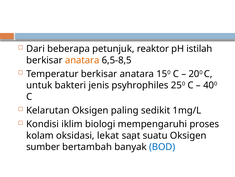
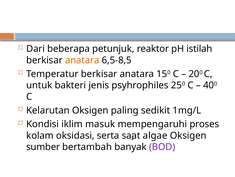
biologi: biologi -> masuk
lekat: lekat -> serta
suatu: suatu -> algae
BOD colour: blue -> purple
